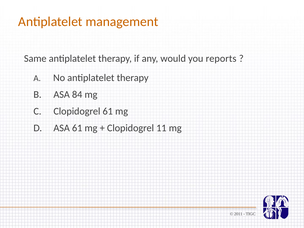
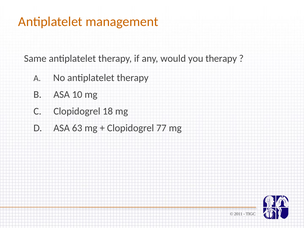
you reports: reports -> therapy
84: 84 -> 10
Clopidogrel 61: 61 -> 18
ASA 61: 61 -> 63
11: 11 -> 77
